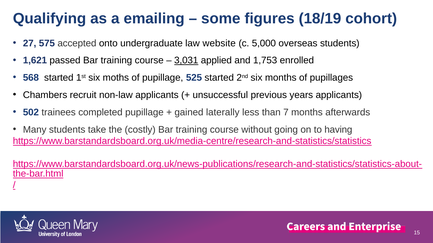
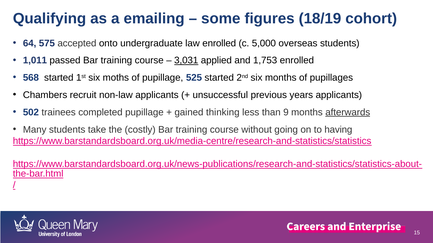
27: 27 -> 64
law website: website -> enrolled
1,621: 1,621 -> 1,011
laterally: laterally -> thinking
7: 7 -> 9
afterwards underline: none -> present
